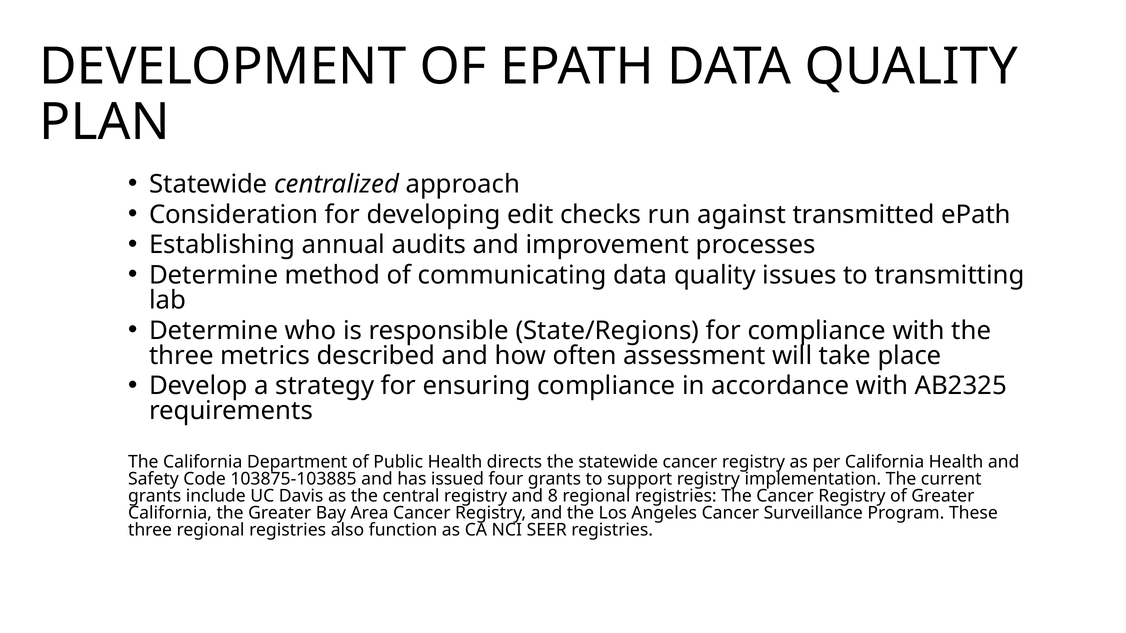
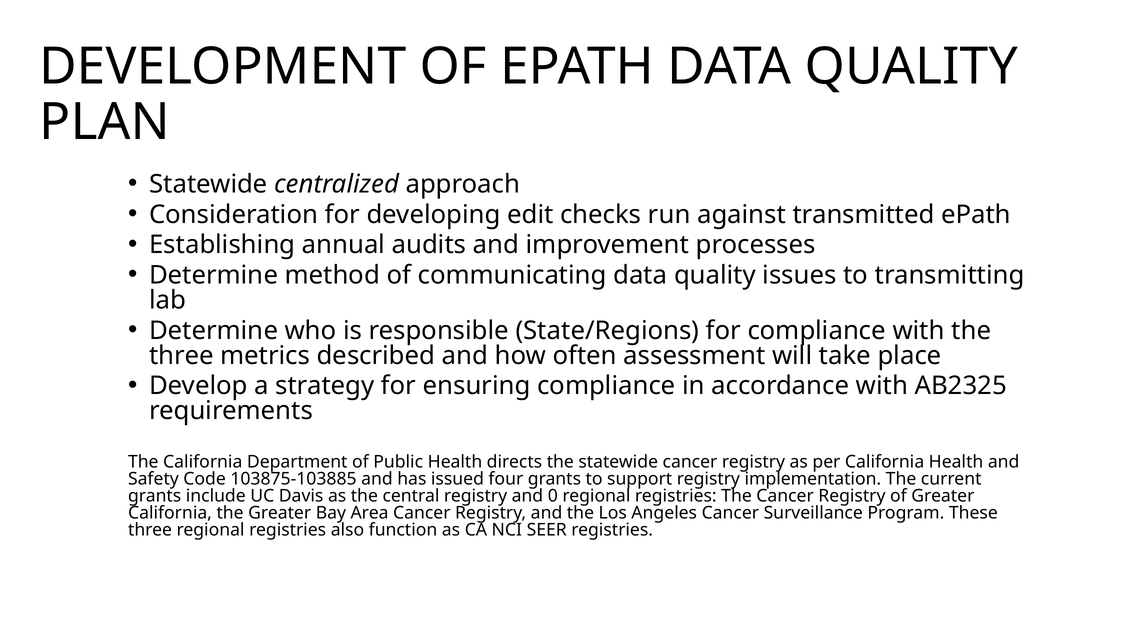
8: 8 -> 0
